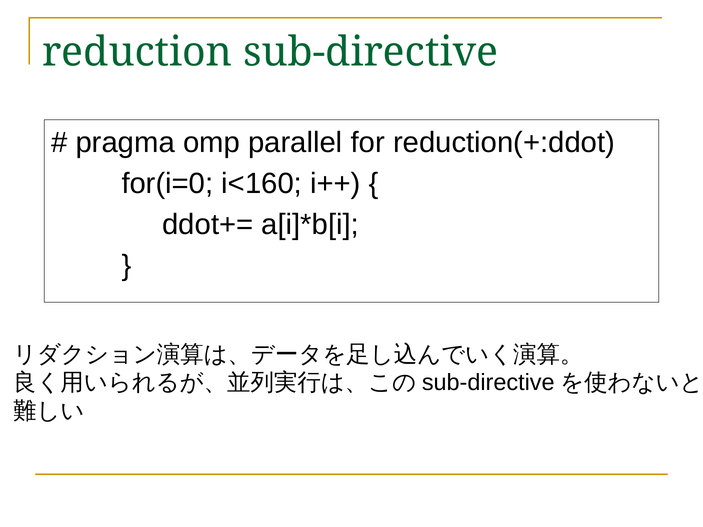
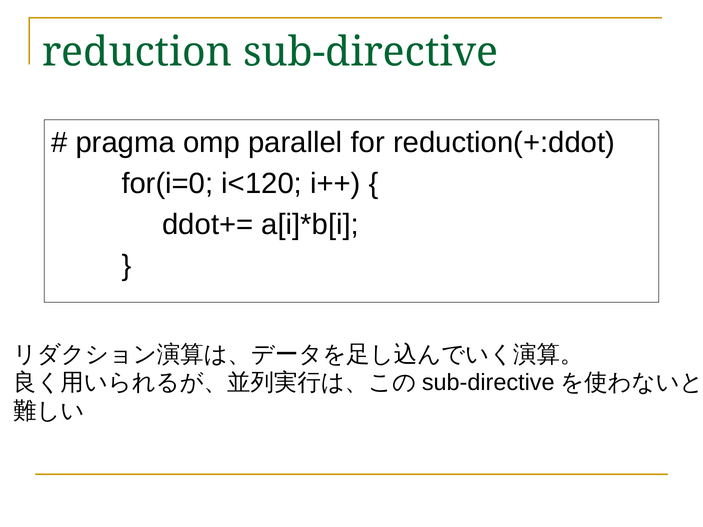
i<160: i<160 -> i<120
